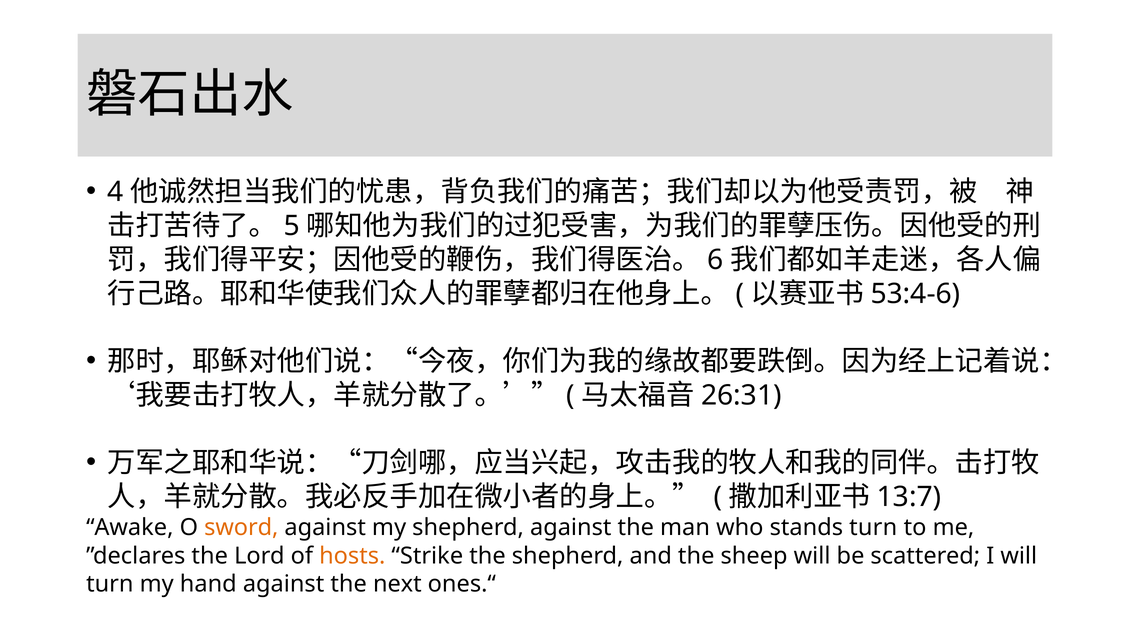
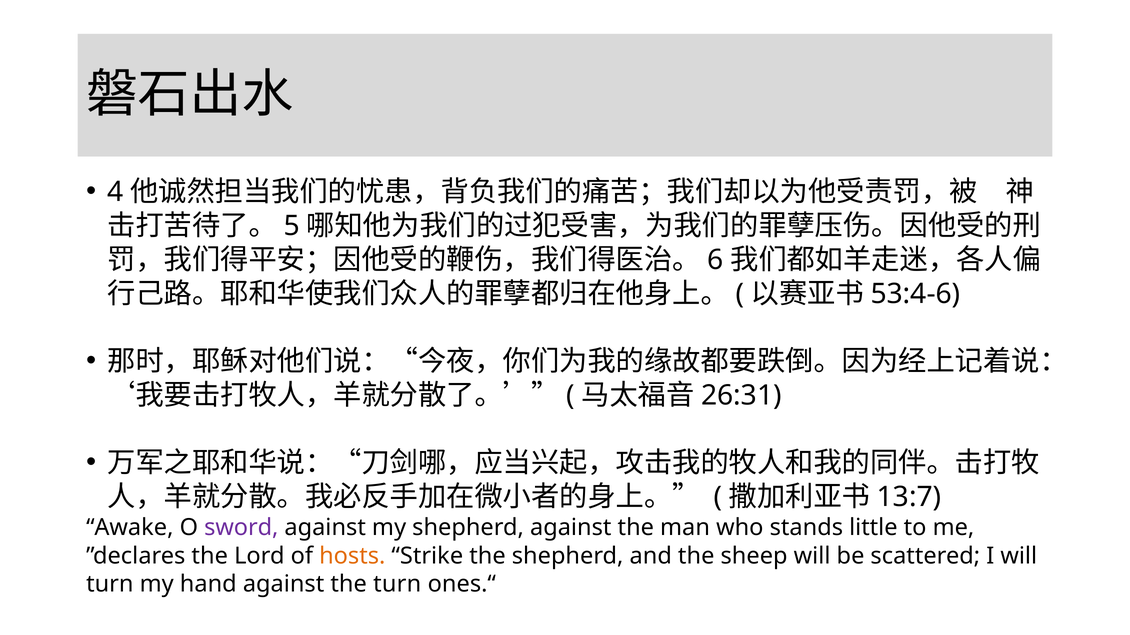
sword colour: orange -> purple
stands turn: turn -> little
the next: next -> turn
